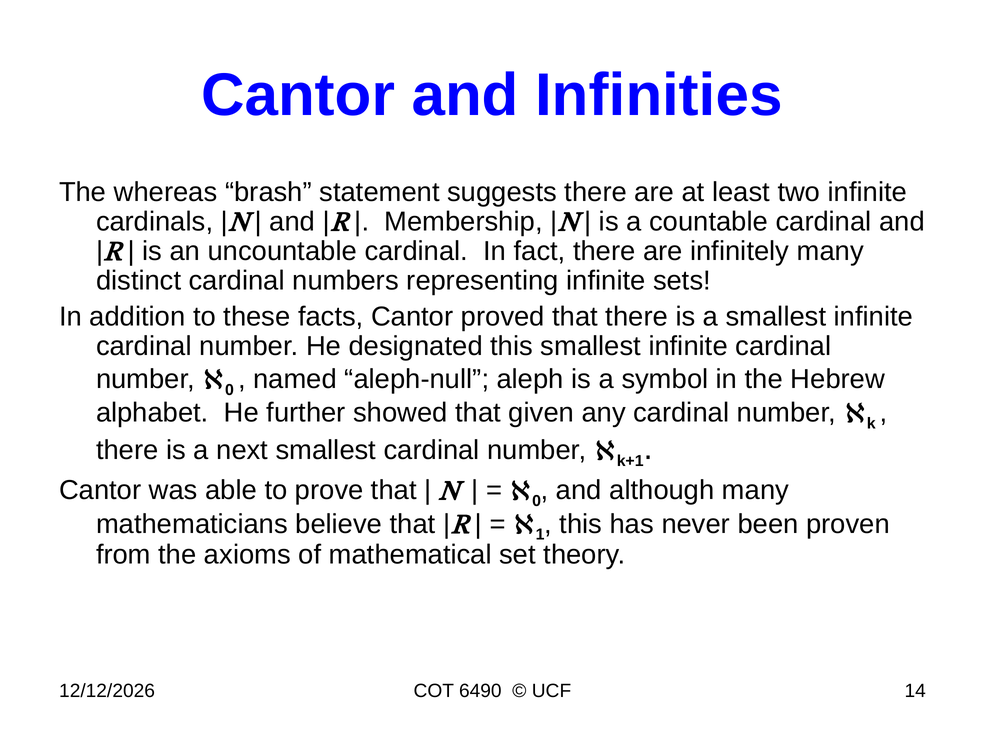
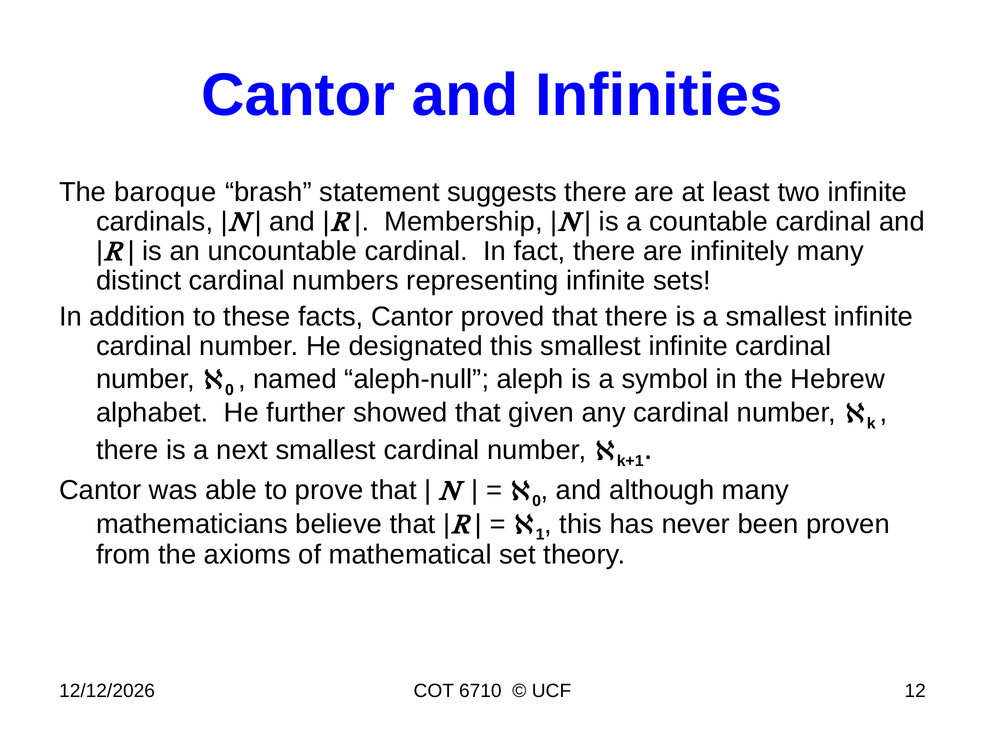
whereas: whereas -> baroque
6490: 6490 -> 6710
14: 14 -> 12
